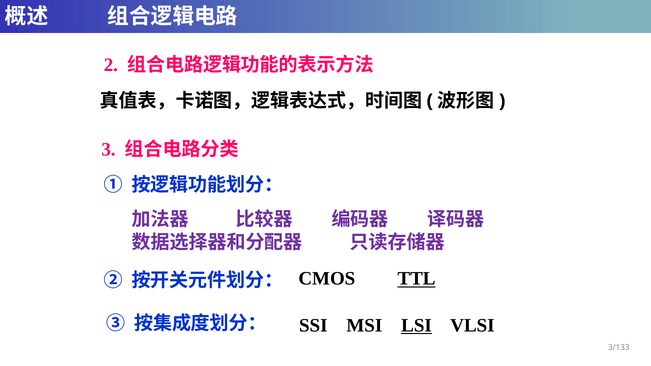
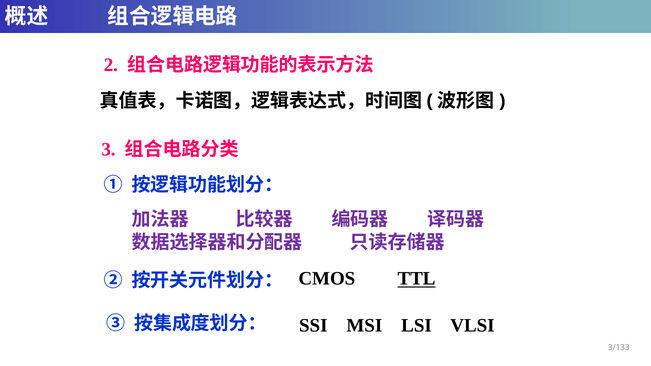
LSI underline: present -> none
